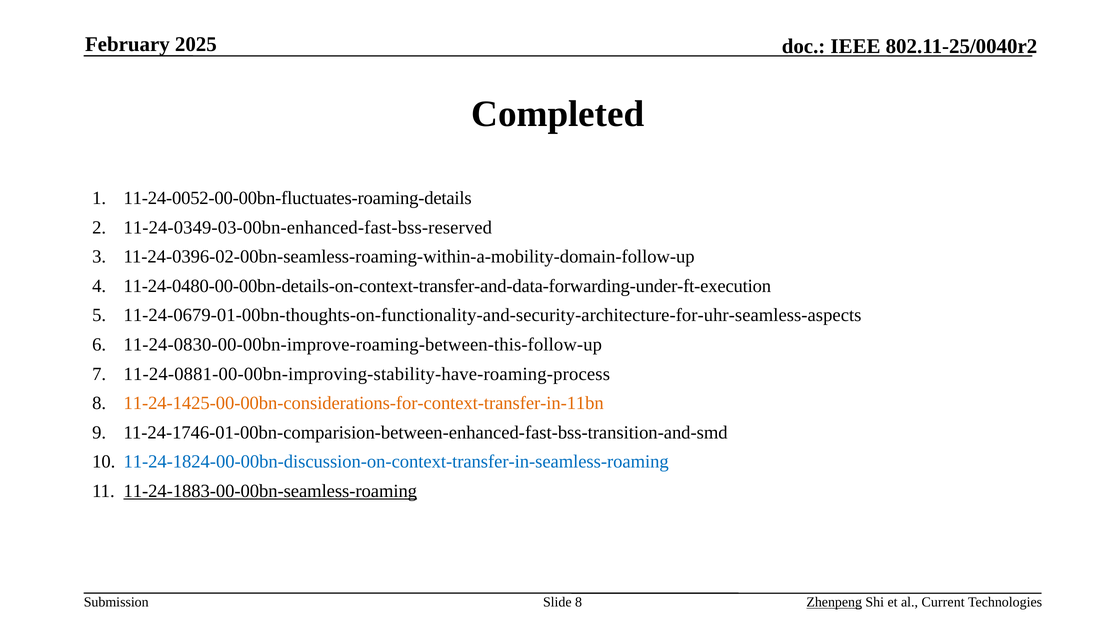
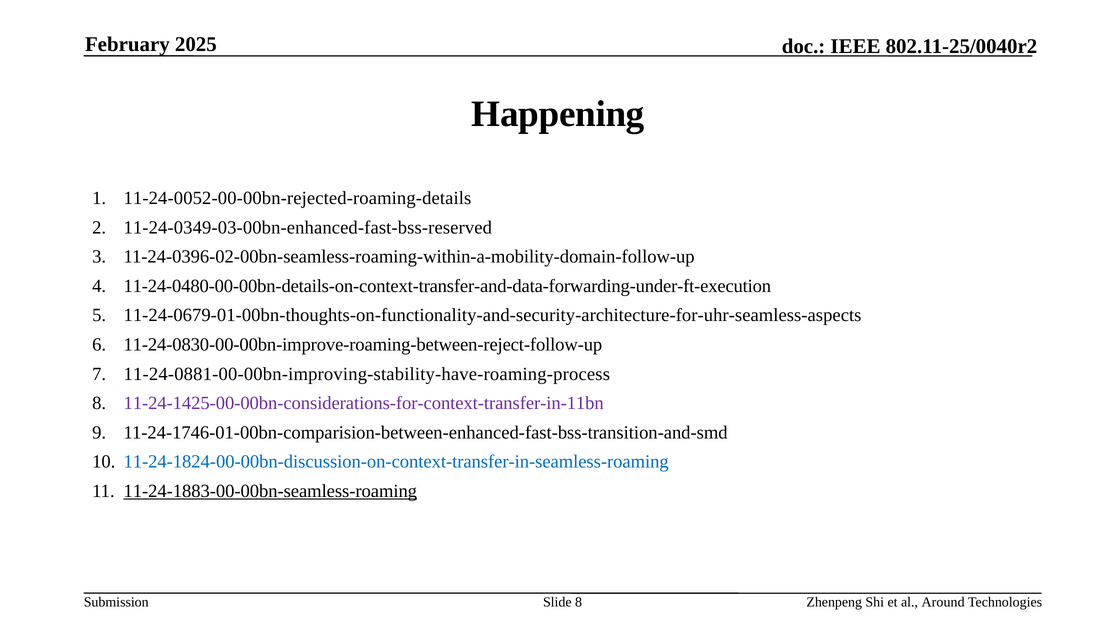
Completed: Completed -> Happening
11-24-0052-00-00bn-fluctuates-roaming-details: 11-24-0052-00-00bn-fluctuates-roaming-details -> 11-24-0052-00-00bn-rejected-roaming-details
11-24-0830-00-00bn-improve-roaming-between-this-follow-up: 11-24-0830-00-00bn-improve-roaming-between-this-follow-up -> 11-24-0830-00-00bn-improve-roaming-between-reject-follow-up
11-24-1425-00-00bn-considerations-for-context-transfer-in-11bn colour: orange -> purple
Zhenpeng underline: present -> none
Current: Current -> Around
